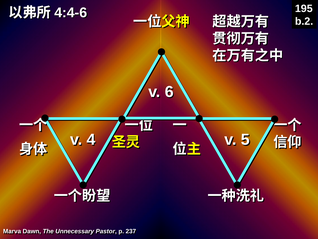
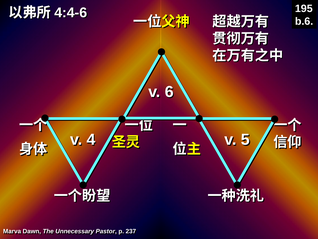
b.2: b.2 -> b.6
